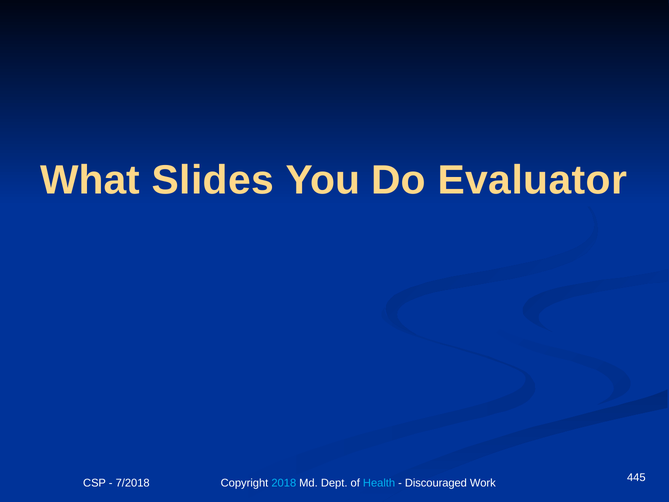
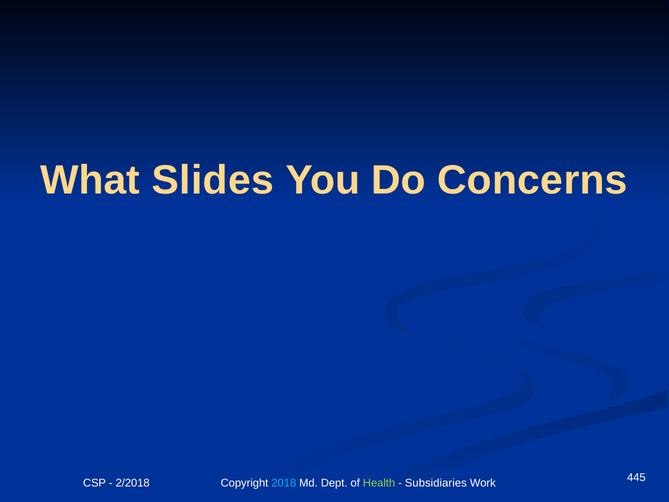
Evaluator: Evaluator -> Concerns
7/2018: 7/2018 -> 2/2018
Health colour: light blue -> light green
Discouraged: Discouraged -> Subsidiaries
